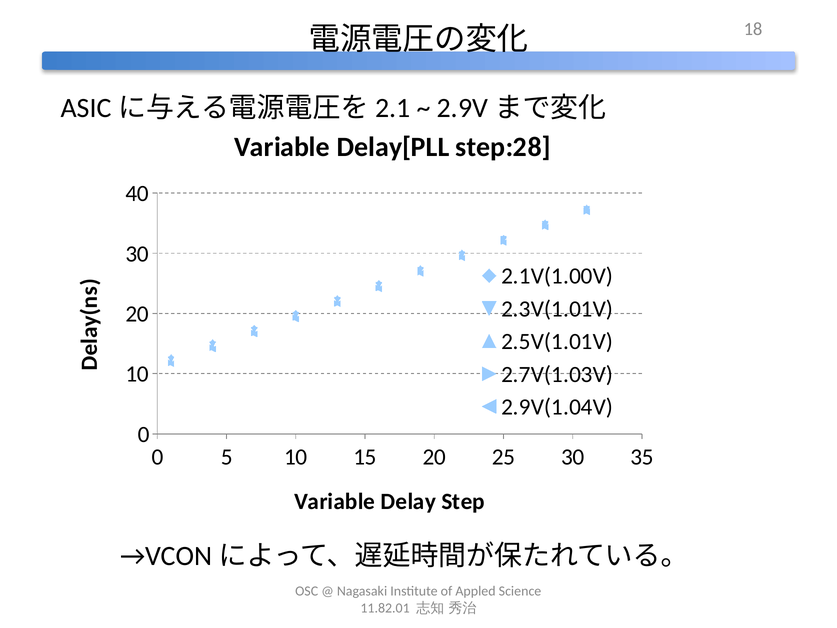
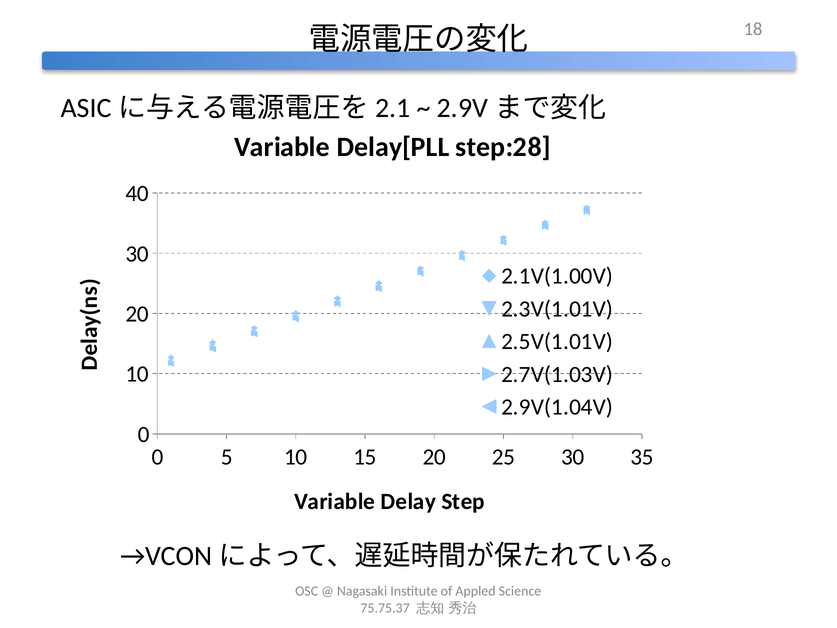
11.82.01: 11.82.01 -> 75.75.37
